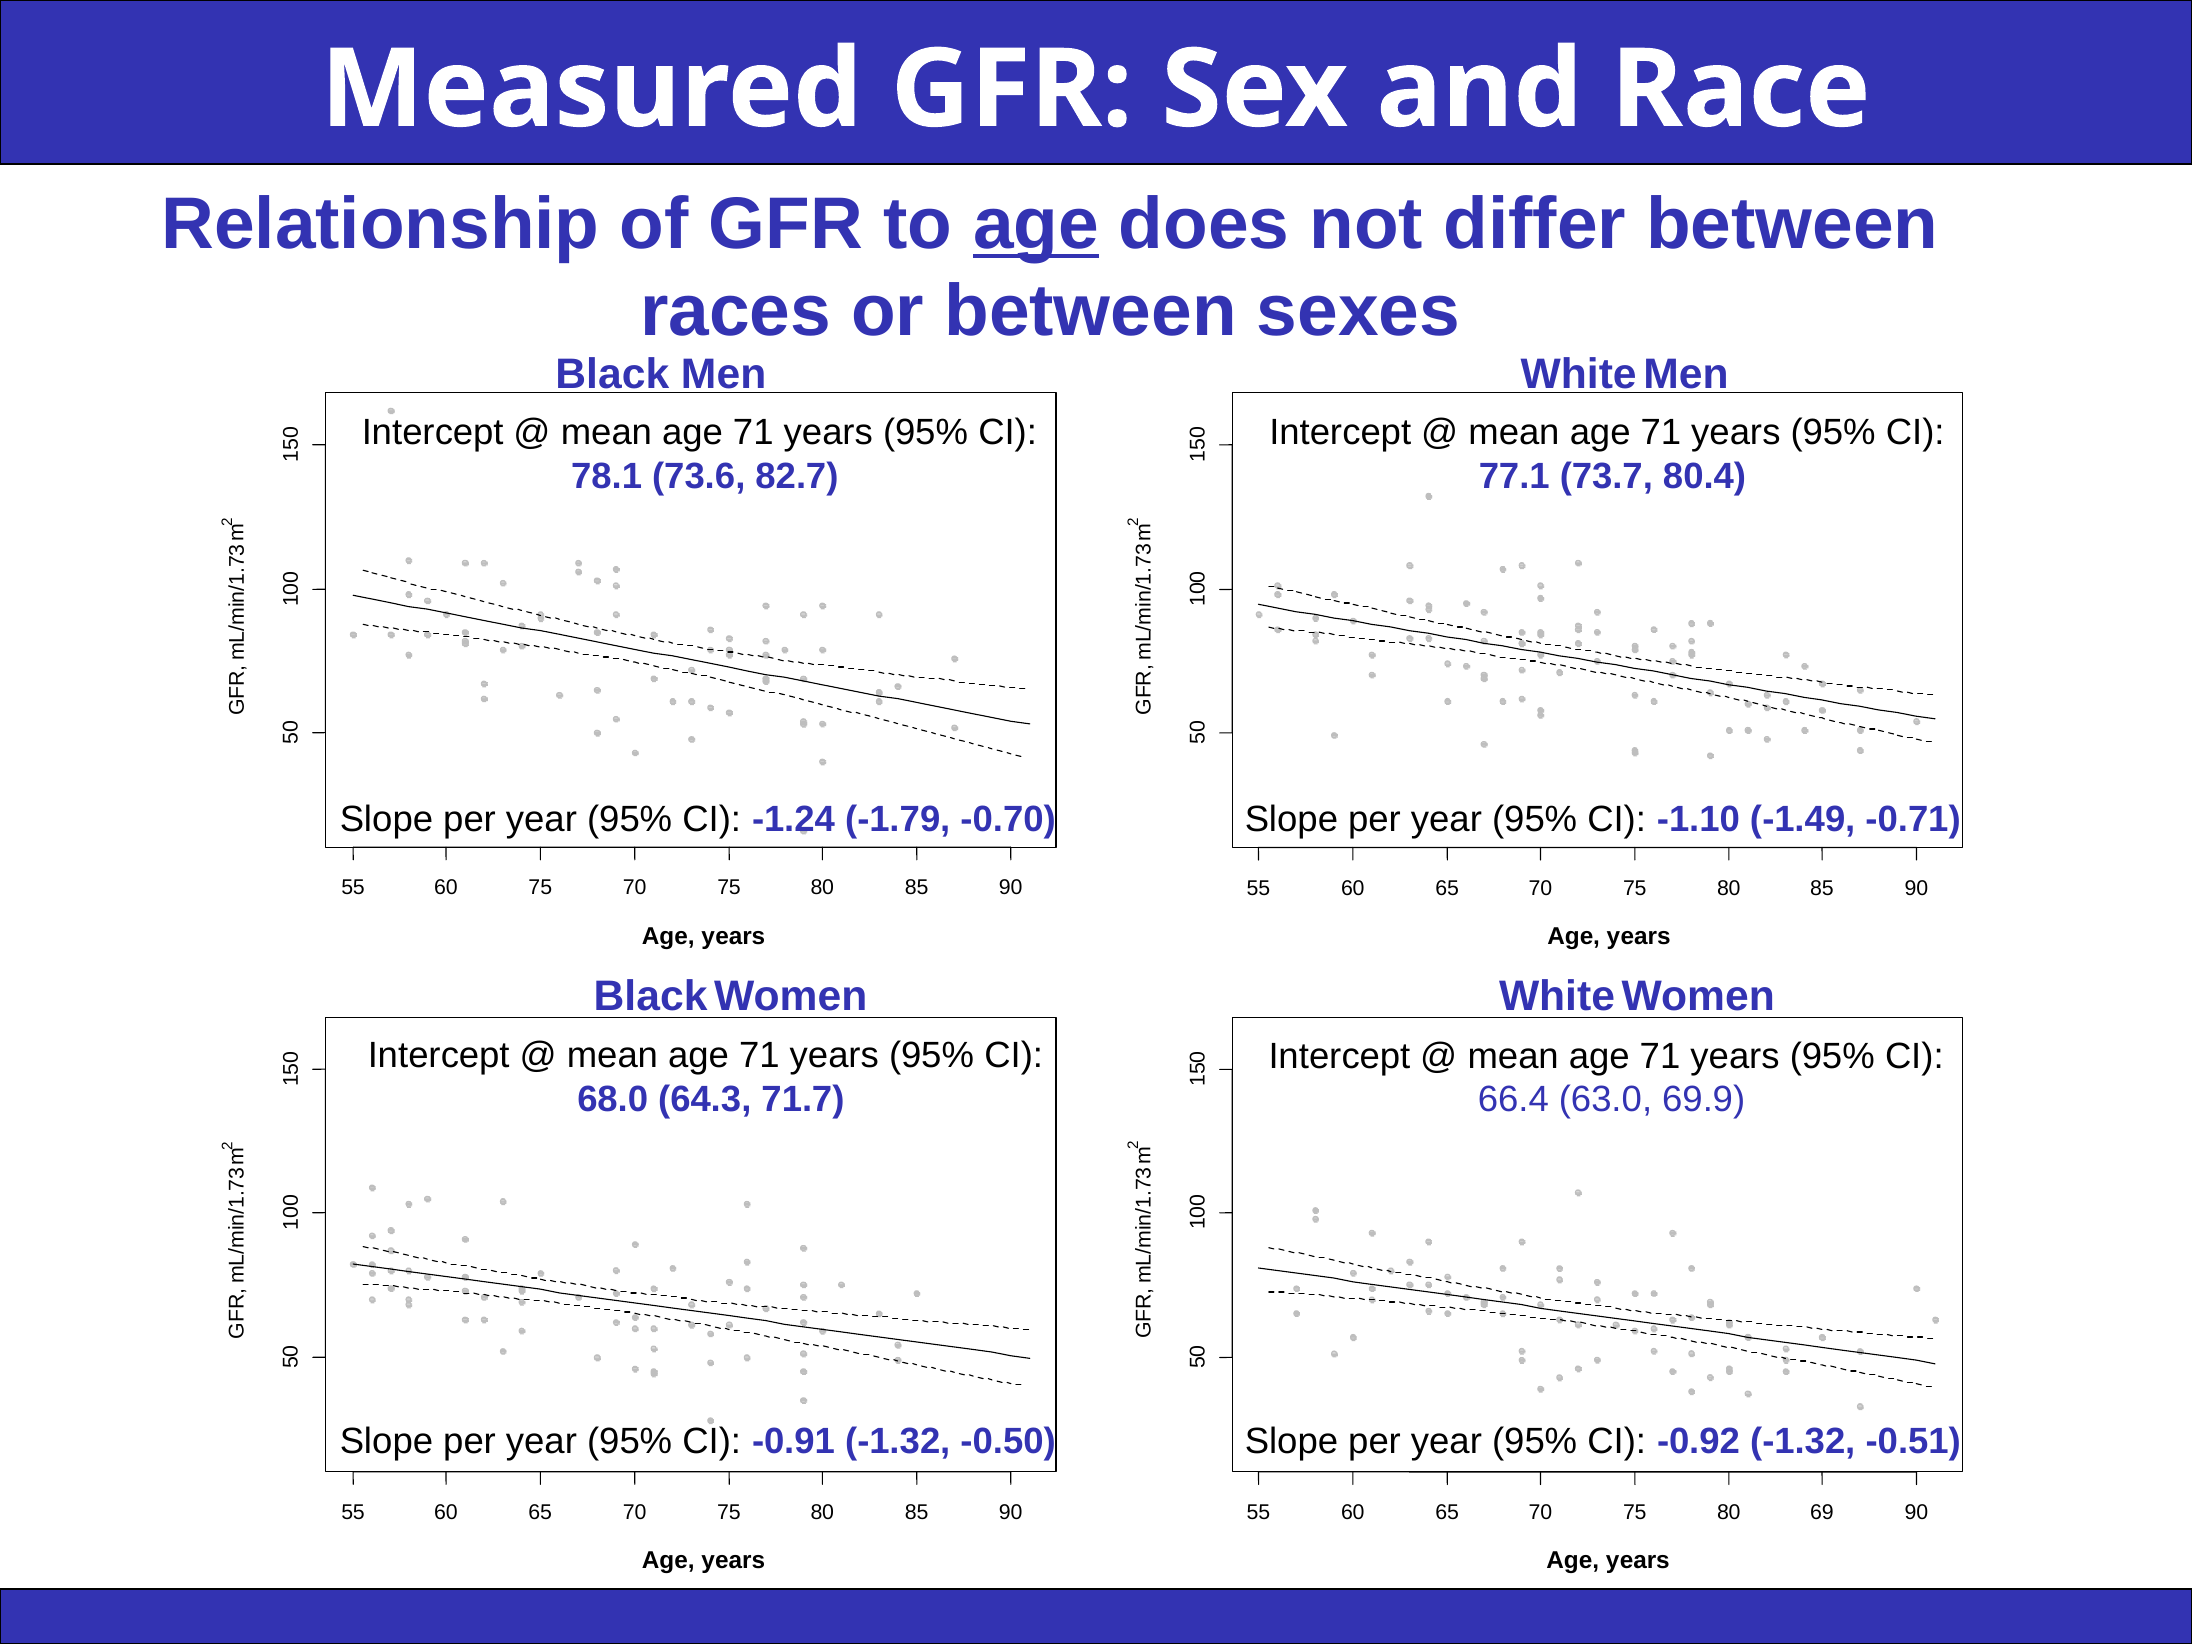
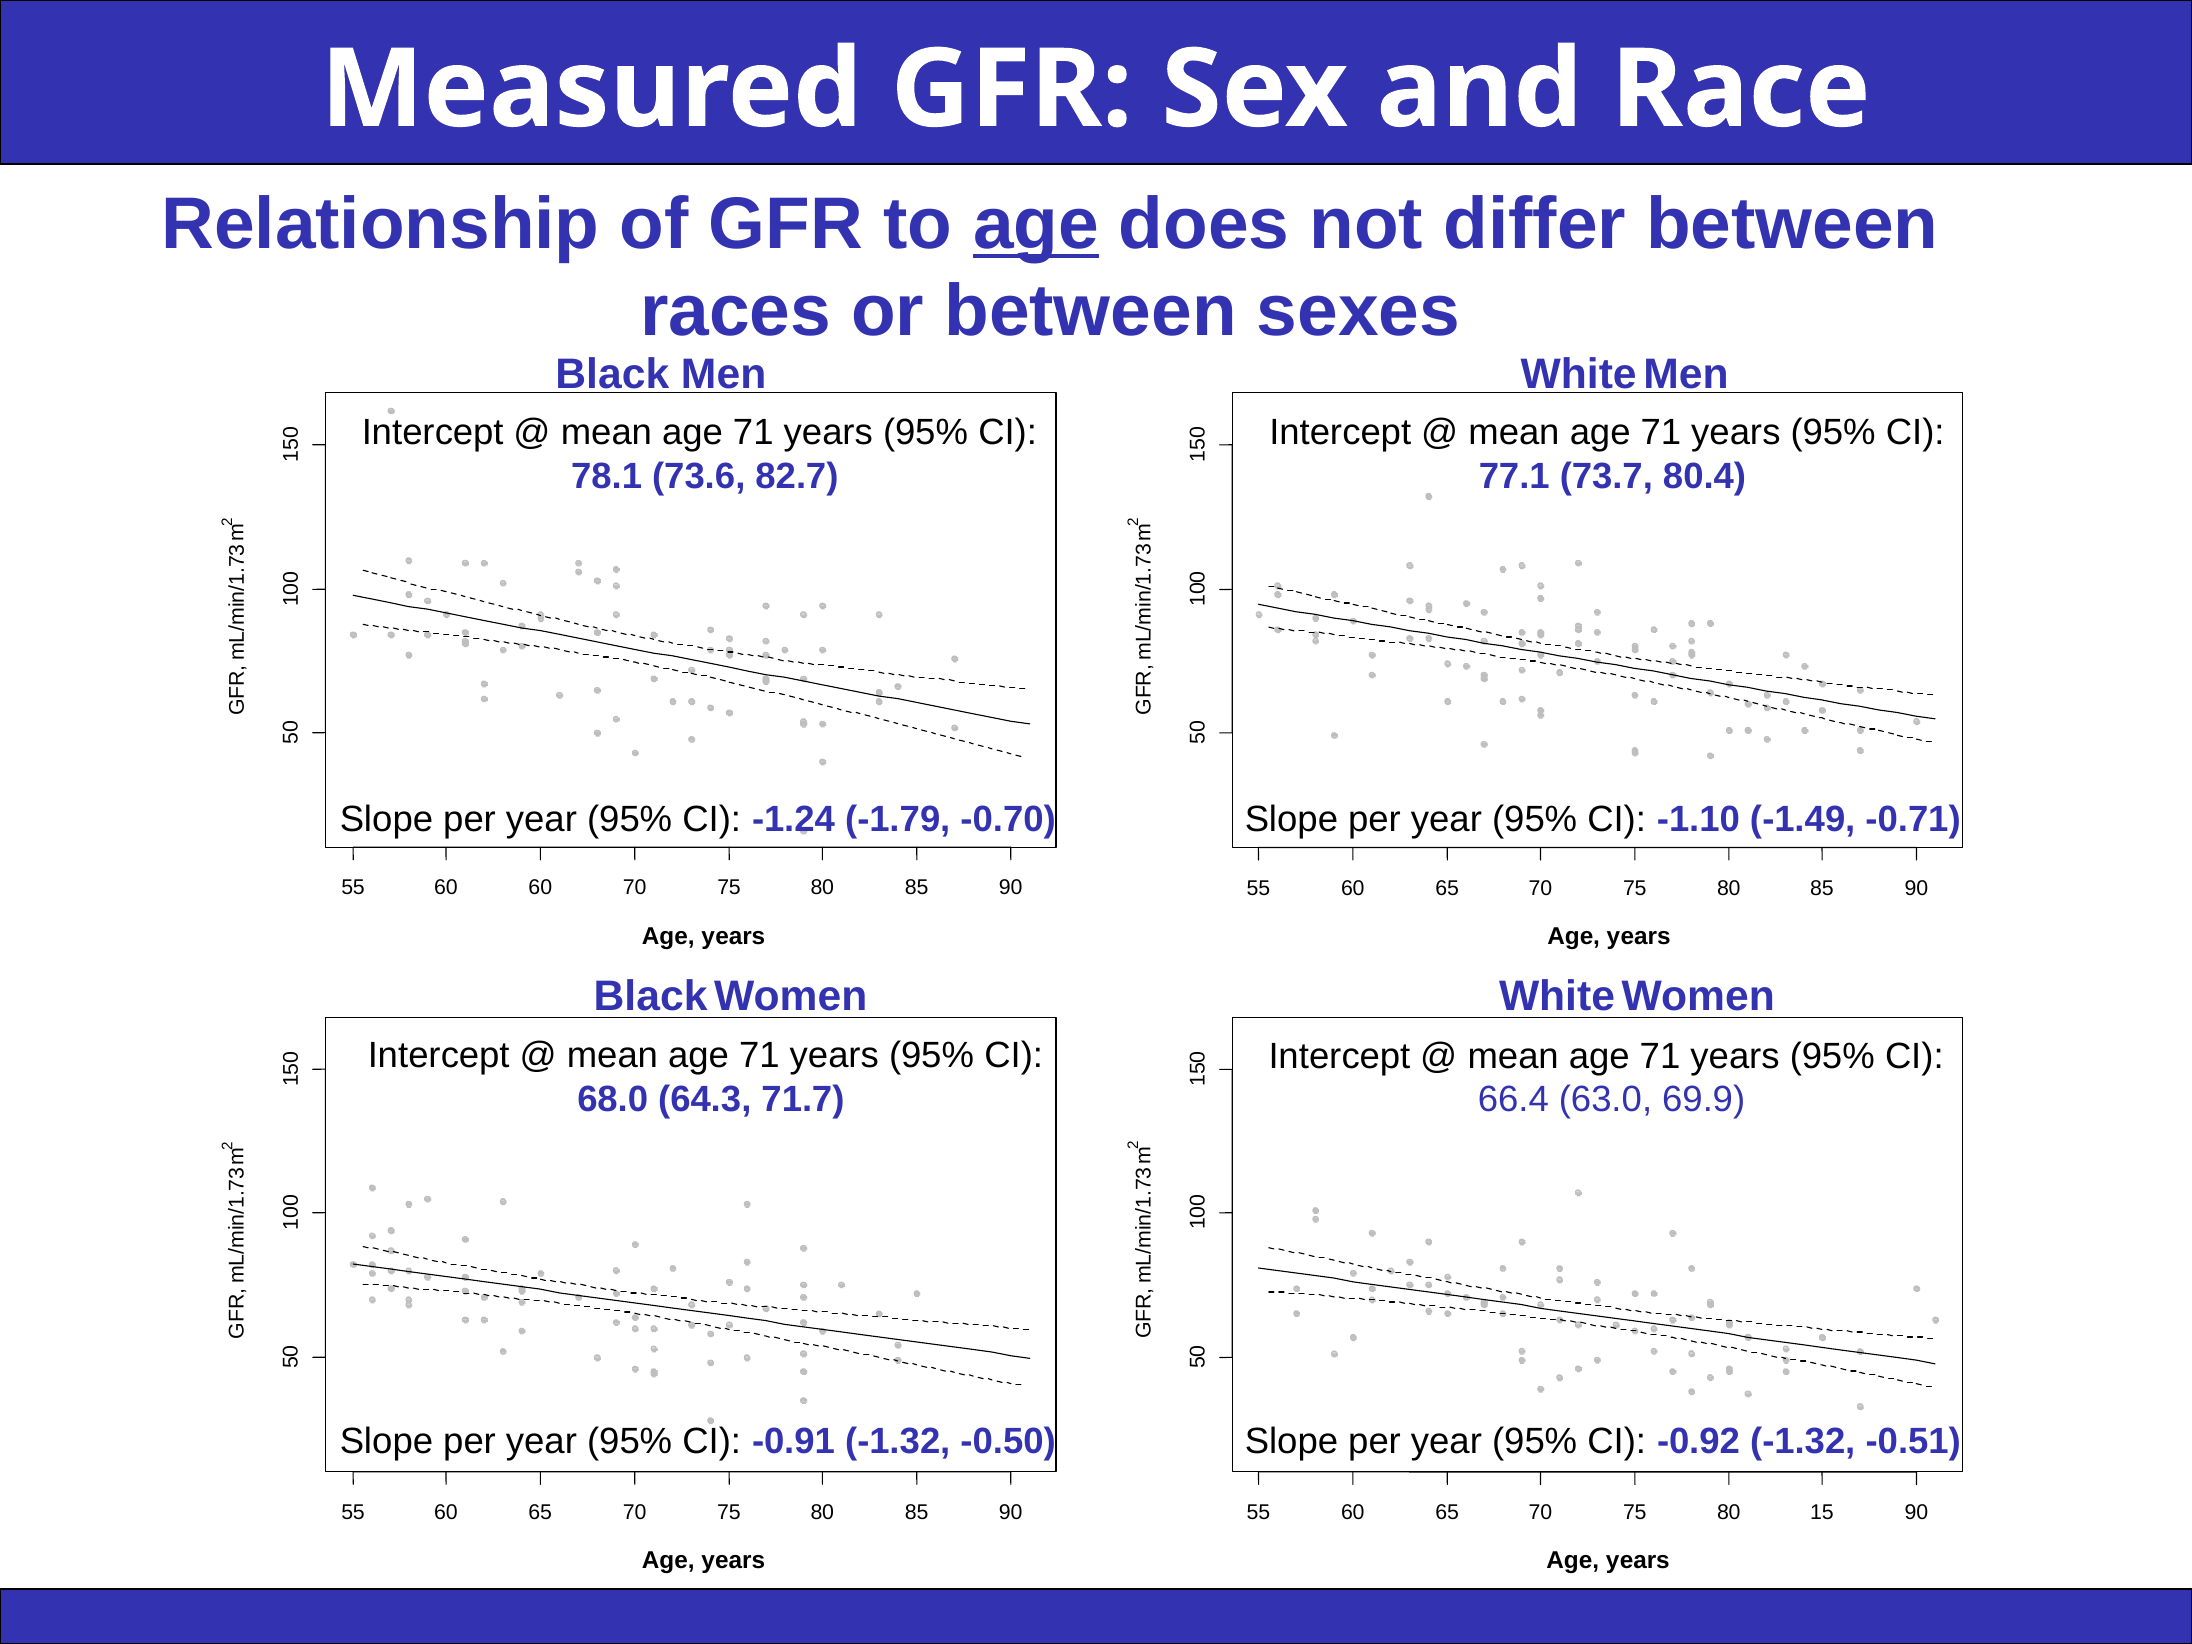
60 75: 75 -> 60
69: 69 -> 15
